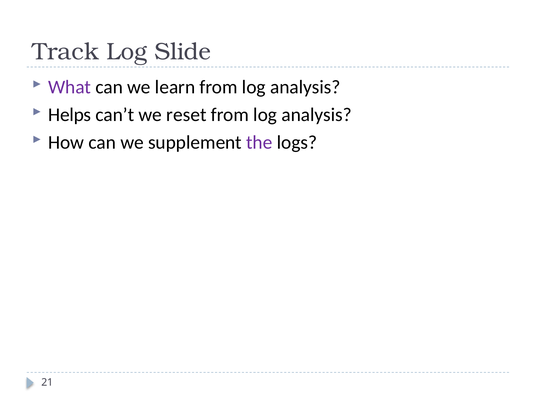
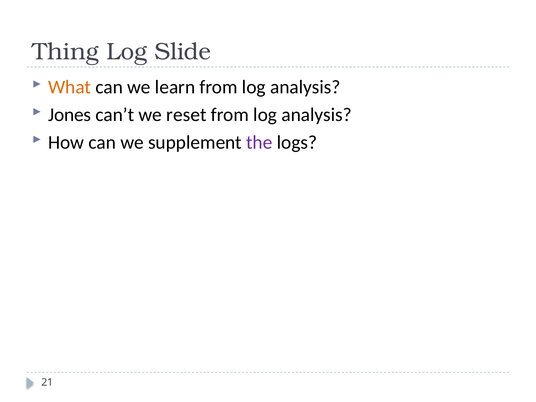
Track: Track -> Thing
What colour: purple -> orange
Helps: Helps -> Jones
